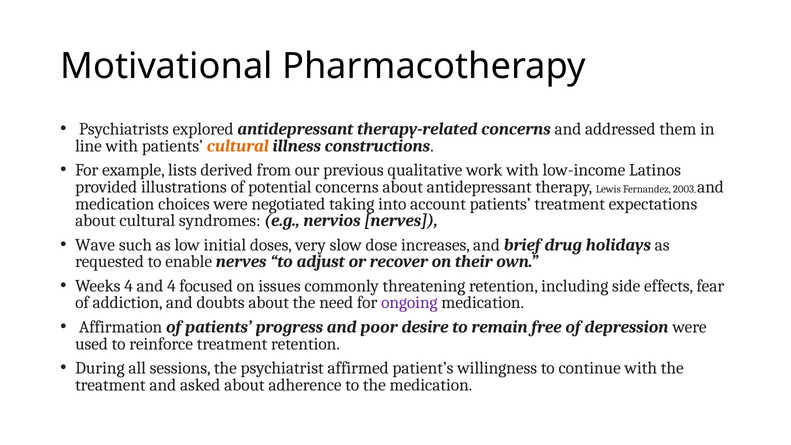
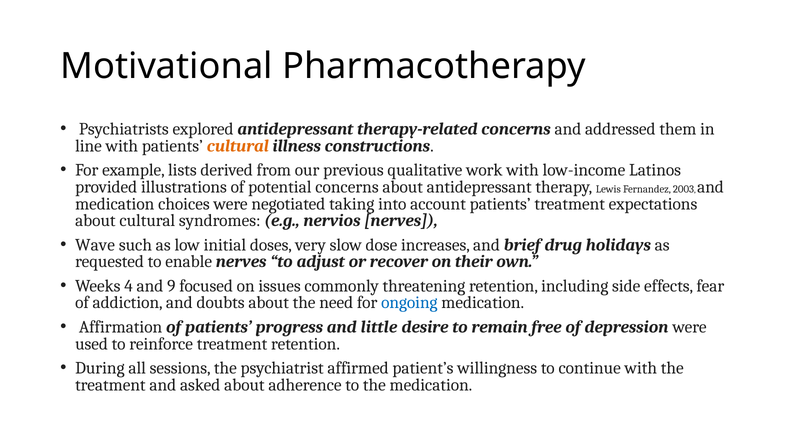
and 4: 4 -> 9
ongoing colour: purple -> blue
poor: poor -> little
